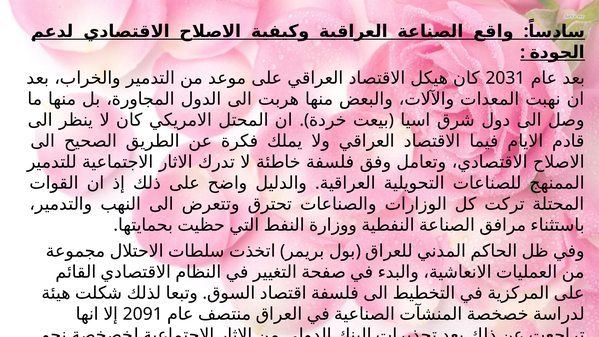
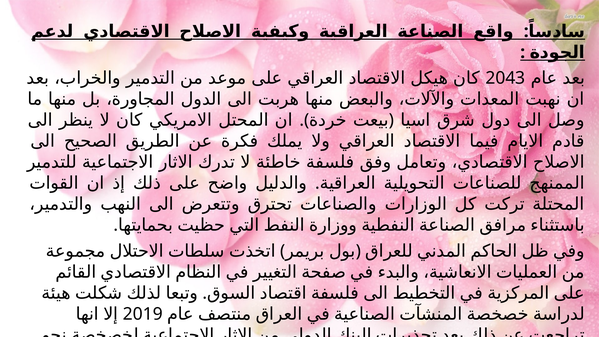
2031: 2031 -> 2043
2091: 2091 -> 2019
